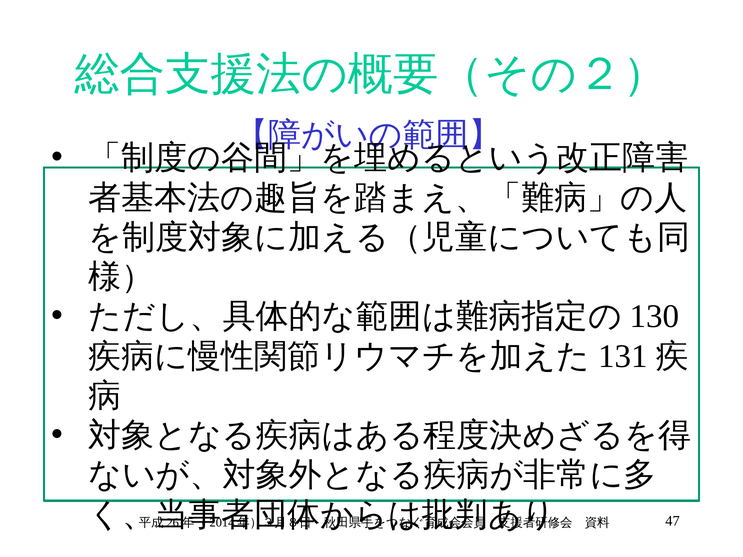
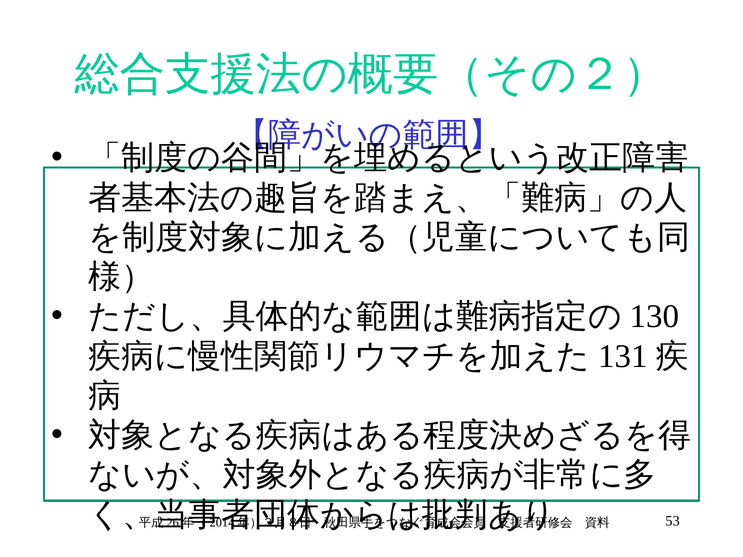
47: 47 -> 53
